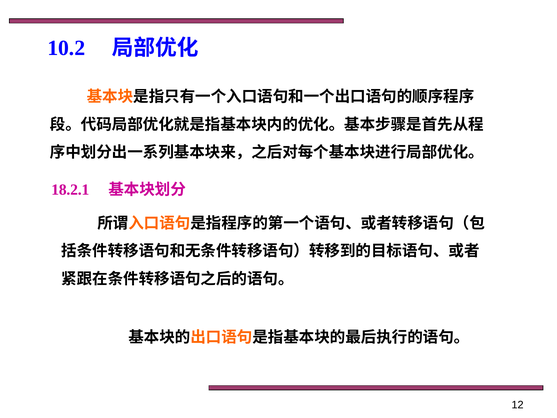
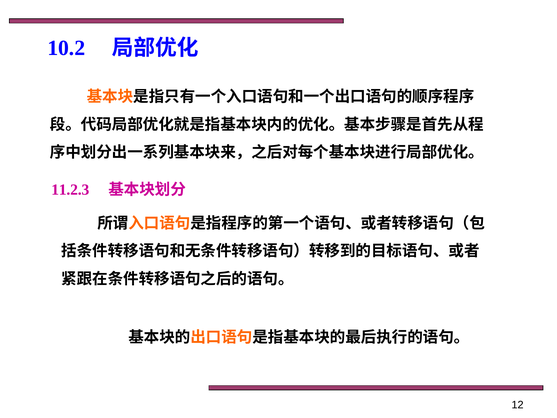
18.2.1: 18.2.1 -> 11.2.3
